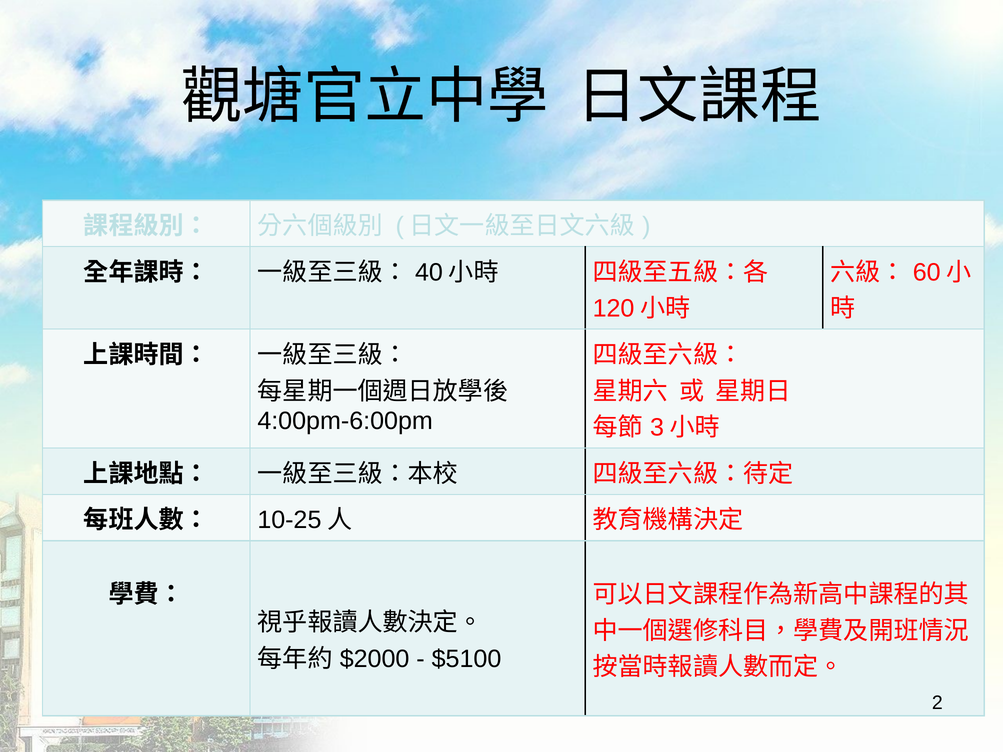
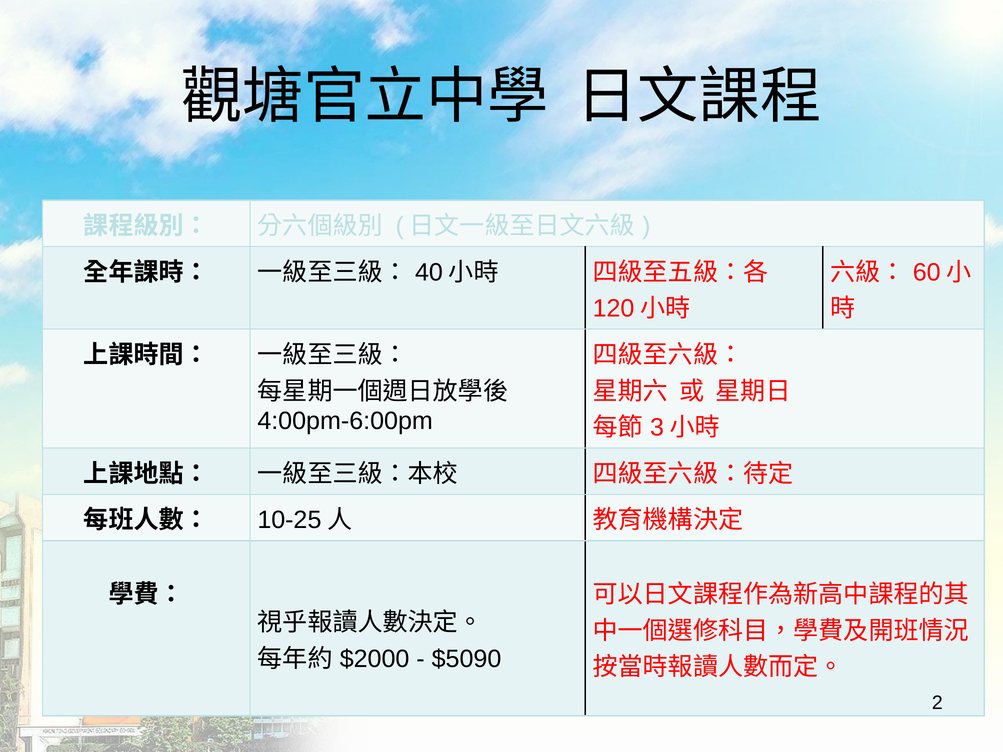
$5100: $5100 -> $5090
